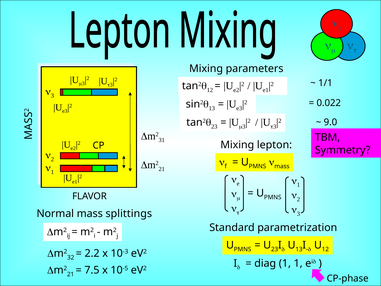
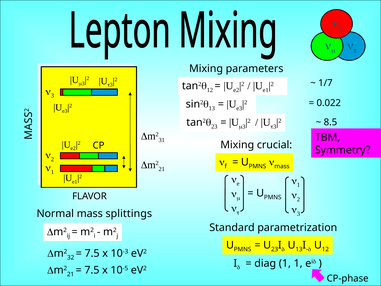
1/1: 1/1 -> 1/7
9.0: 9.0 -> 8.5
lepton: lepton -> crucial
2.2 at (92, 253): 2.2 -> 7.5
